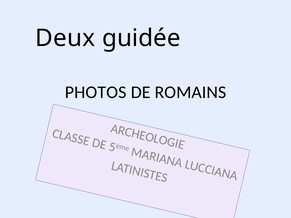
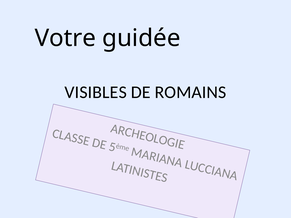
Deux: Deux -> Votre
PHOTOS: PHOTOS -> VISIBLES
